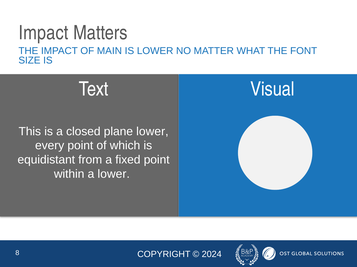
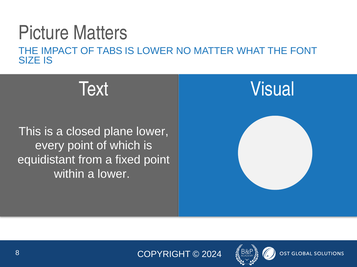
Impact at (44, 33): Impact -> Picture
MAIN: MAIN -> TABS
